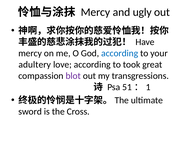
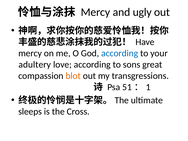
took: took -> sons
blot colour: purple -> orange
sword: sword -> sleeps
